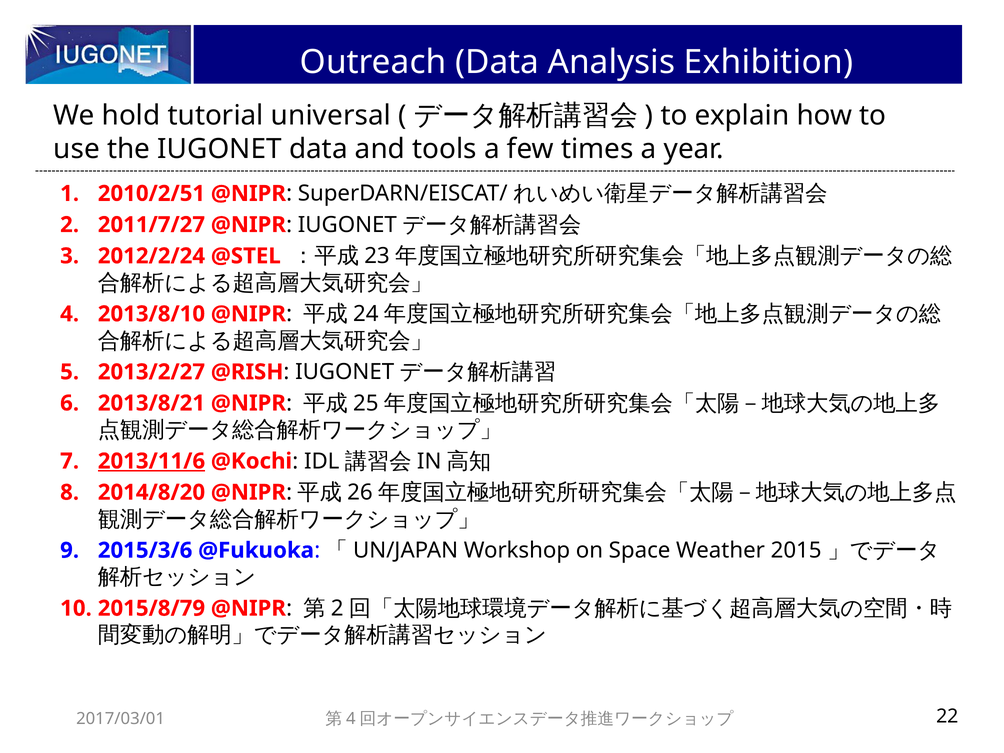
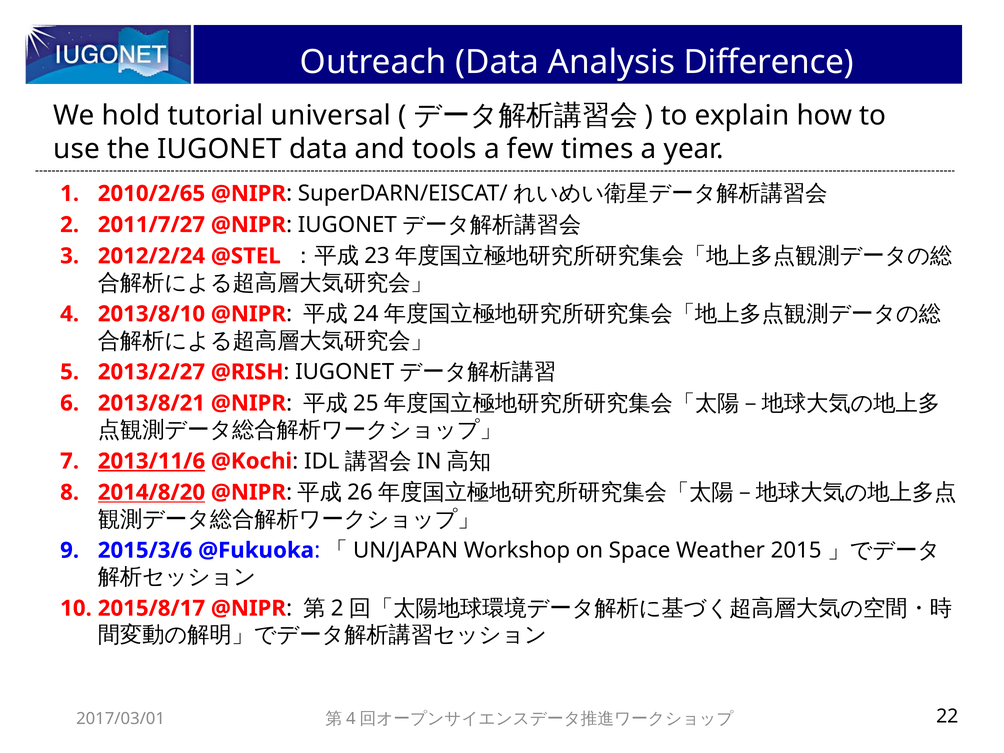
Exhibition: Exhibition -> Difference
2010/2/51: 2010/2/51 -> 2010/2/65
2014/8/20 underline: none -> present
2015/8/79: 2015/8/79 -> 2015/8/17
